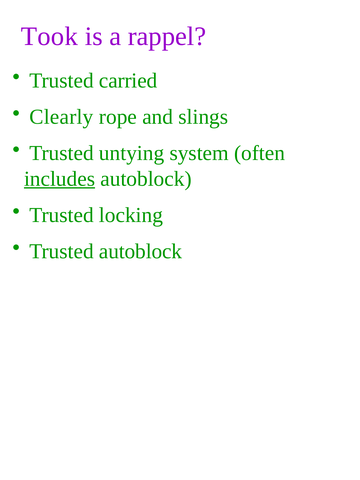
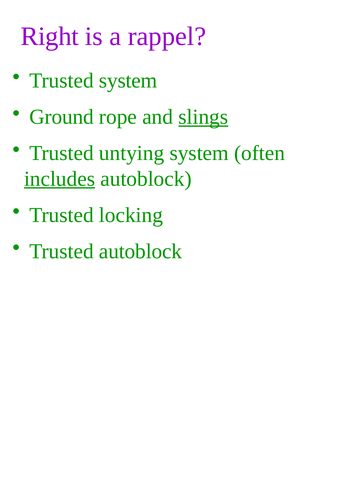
Took: Took -> Right
Trusted carried: carried -> system
Clearly: Clearly -> Ground
slings underline: none -> present
